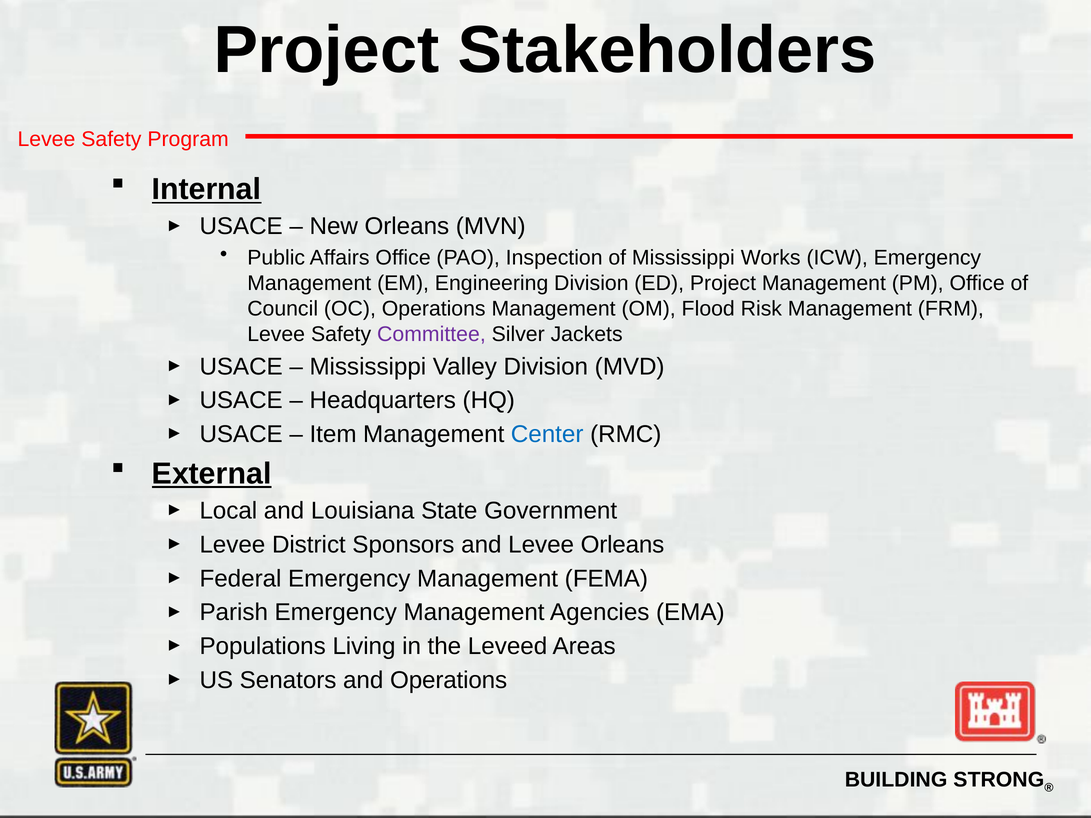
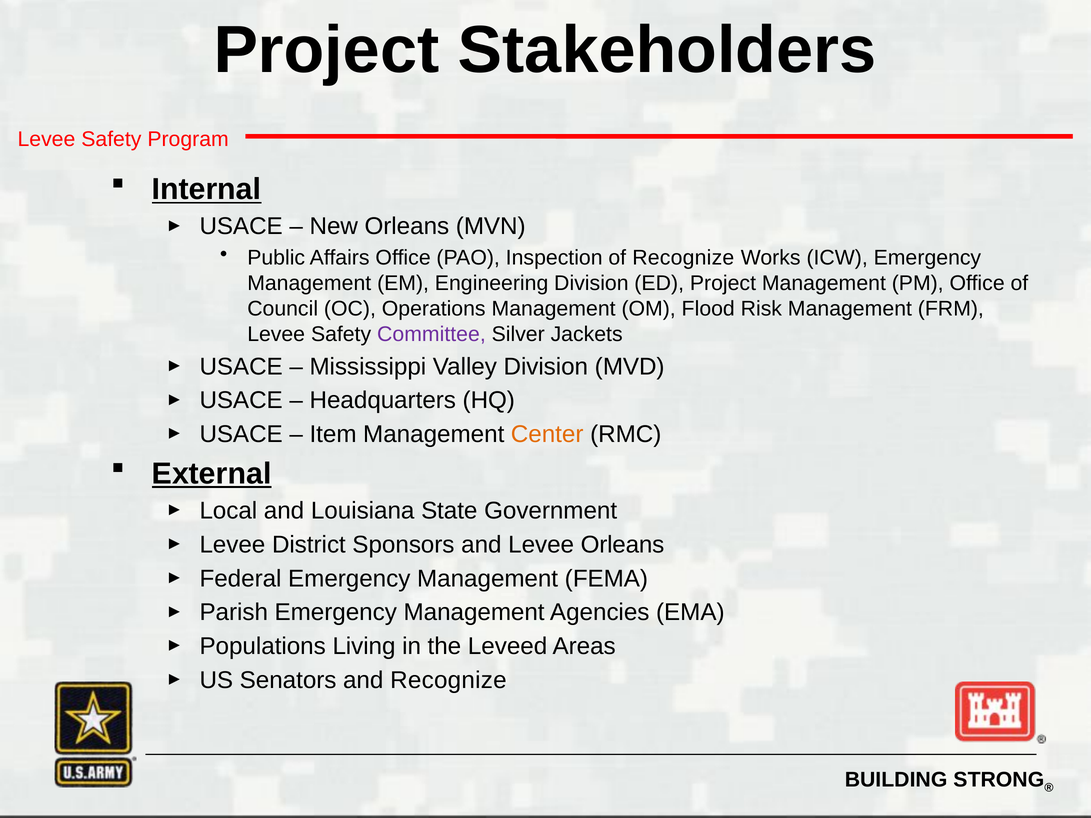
of Mississippi: Mississippi -> Recognize
Center colour: blue -> orange
and Operations: Operations -> Recognize
